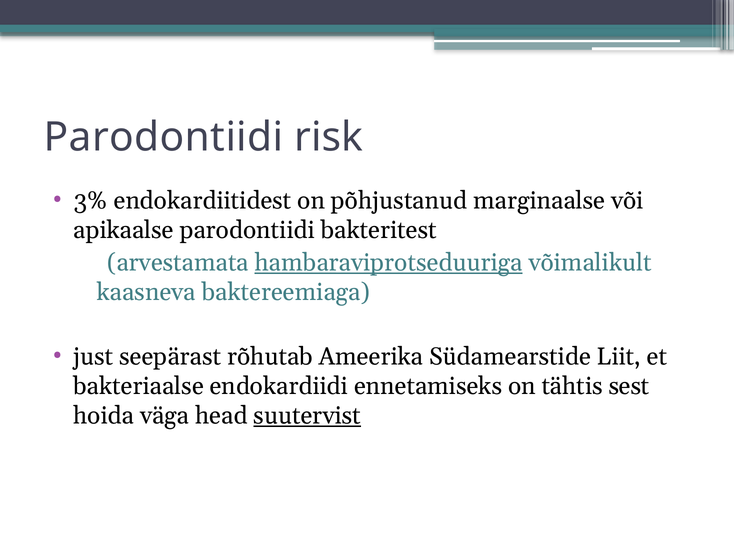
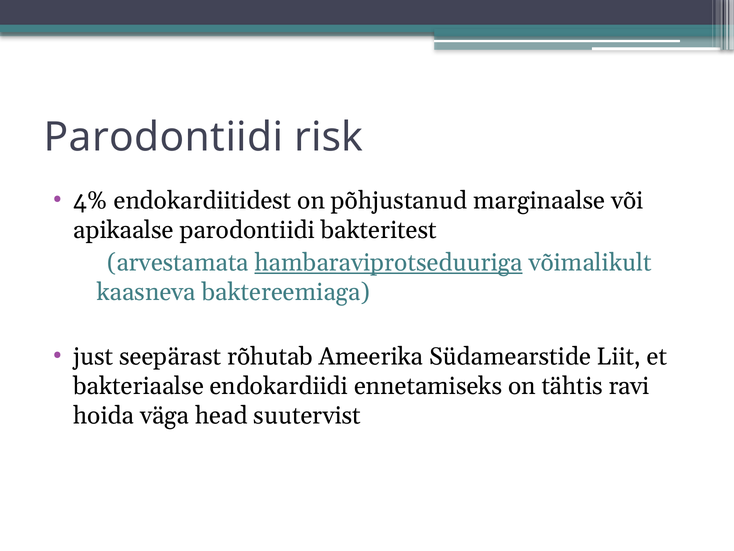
3%: 3% -> 4%
sest: sest -> ravi
suutervist underline: present -> none
